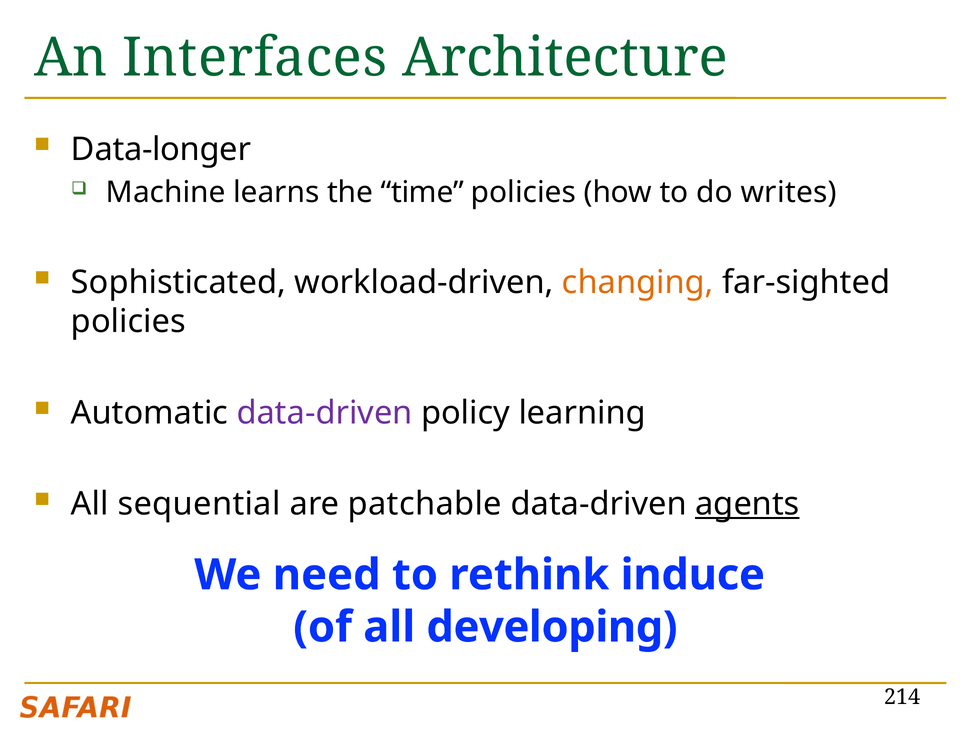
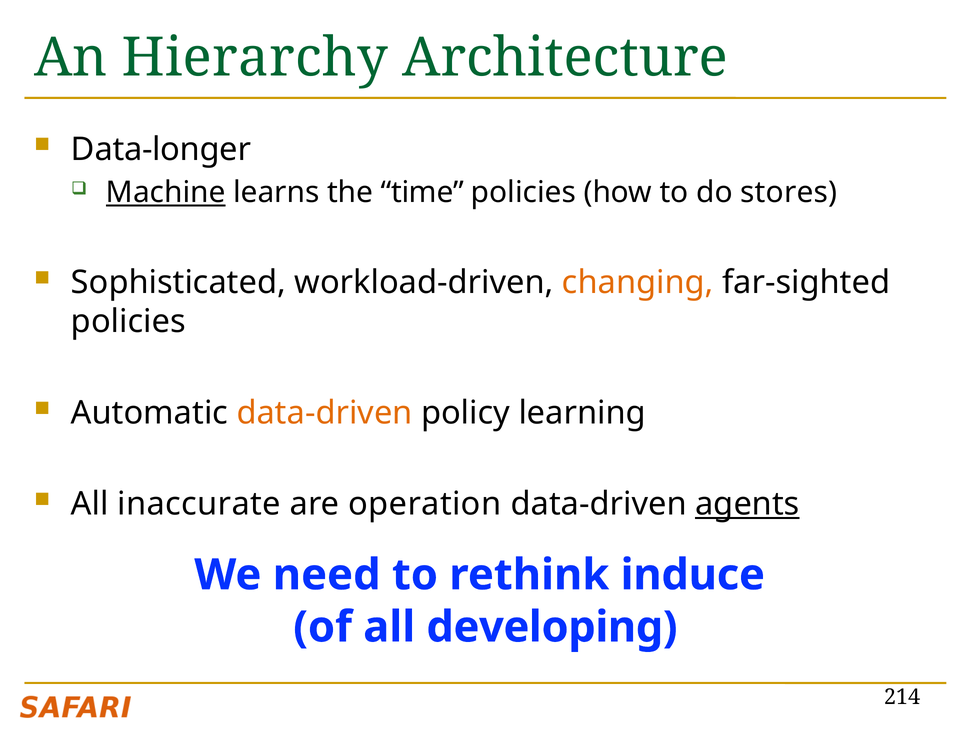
Interfaces: Interfaces -> Hierarchy
Machine underline: none -> present
writes: writes -> stores
data-driven at (325, 413) colour: purple -> orange
sequential: sequential -> inaccurate
patchable: patchable -> operation
